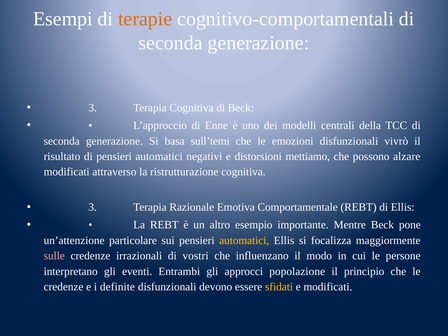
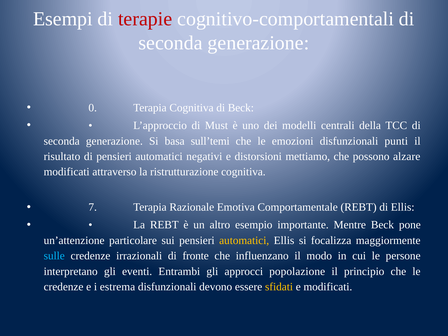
terapie colour: orange -> red
3 at (93, 108): 3 -> 0
Enne: Enne -> Must
vivrò: vivrò -> punti
3 at (93, 207): 3 -> 7
sulle colour: pink -> light blue
vostri: vostri -> fronte
definite: definite -> estrema
